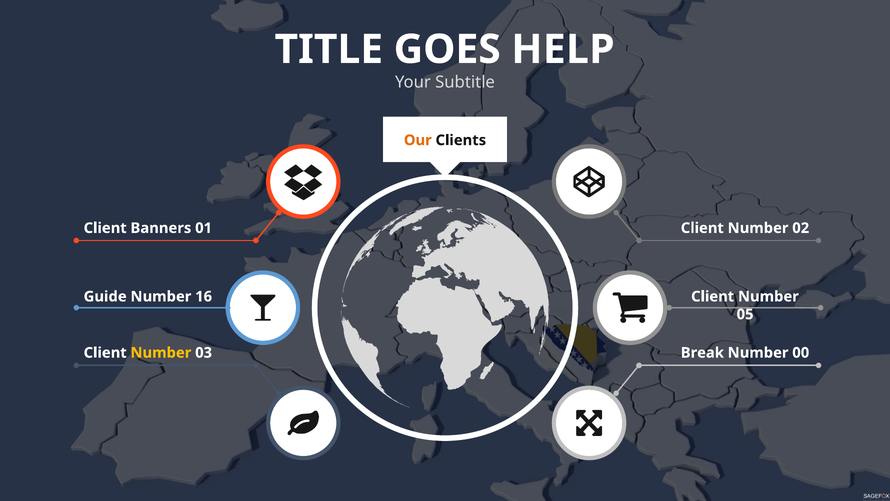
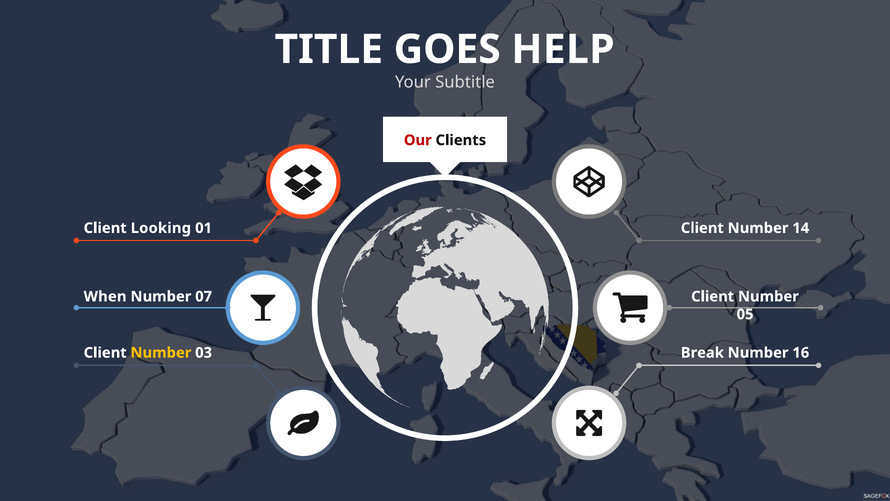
Our colour: orange -> red
Banners: Banners -> Looking
02: 02 -> 14
Guide: Guide -> When
16: 16 -> 07
00: 00 -> 16
